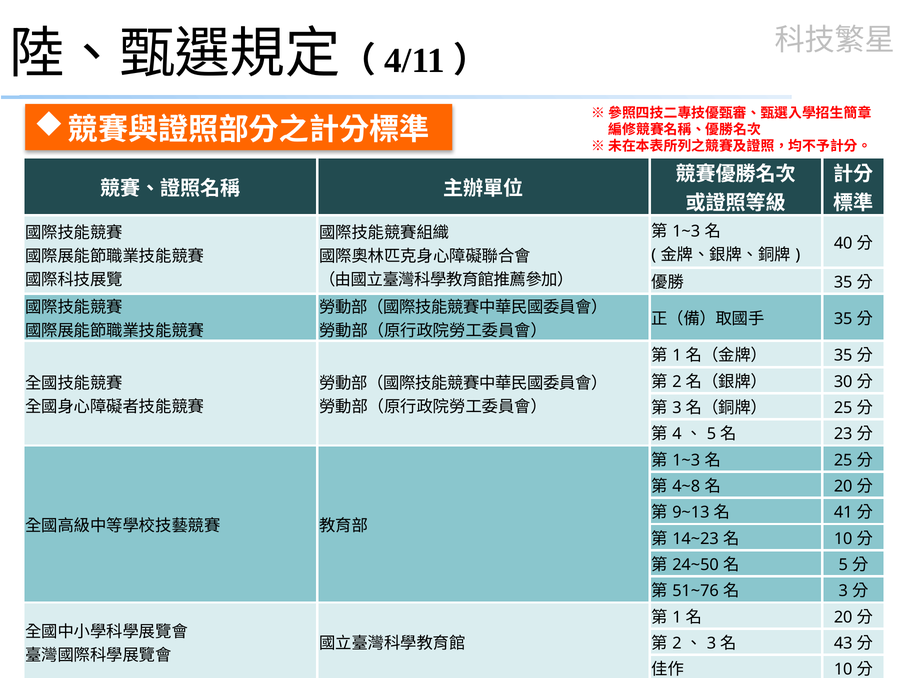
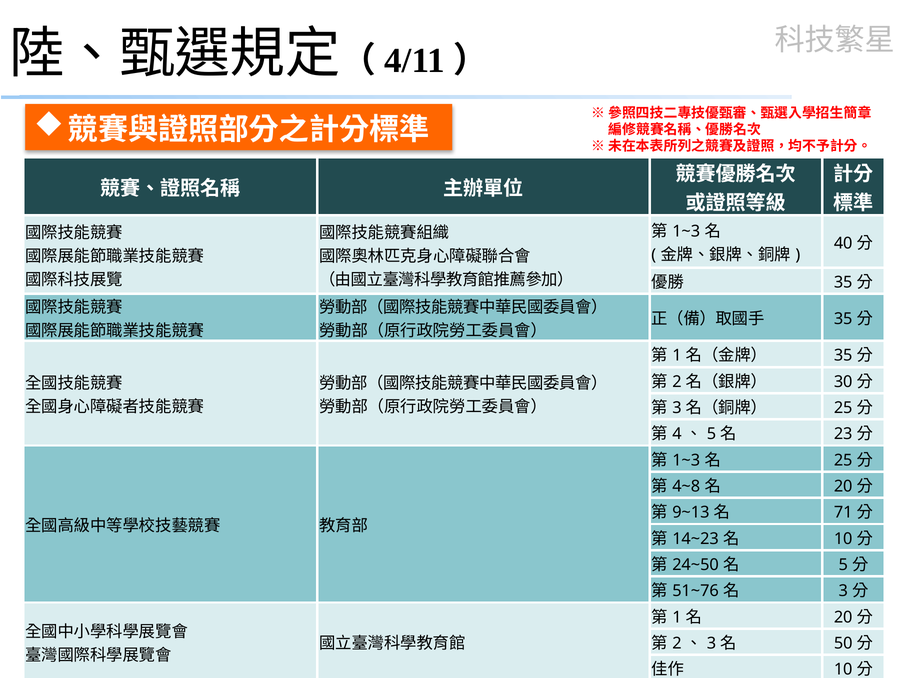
41: 41 -> 71
43: 43 -> 50
